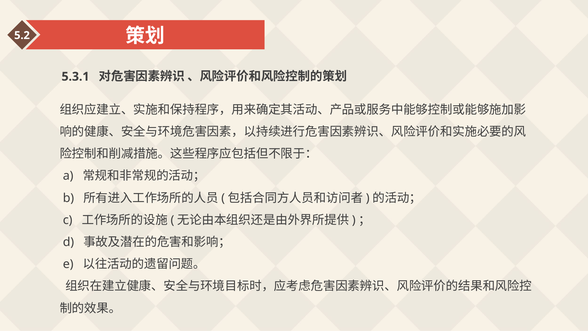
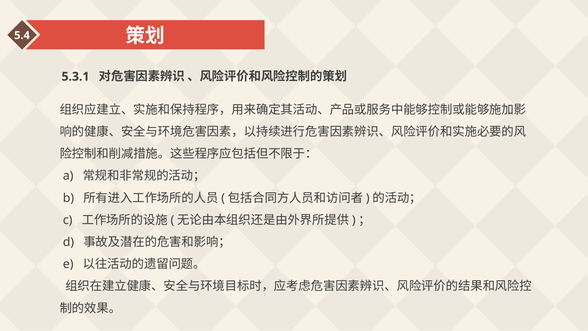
5.2: 5.2 -> 5.4
